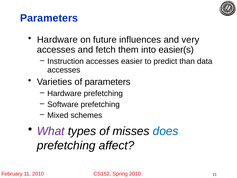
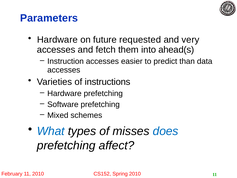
influences: influences -> requested
easier(s: easier(s -> ahead(s
of parameters: parameters -> instructions
What colour: purple -> blue
